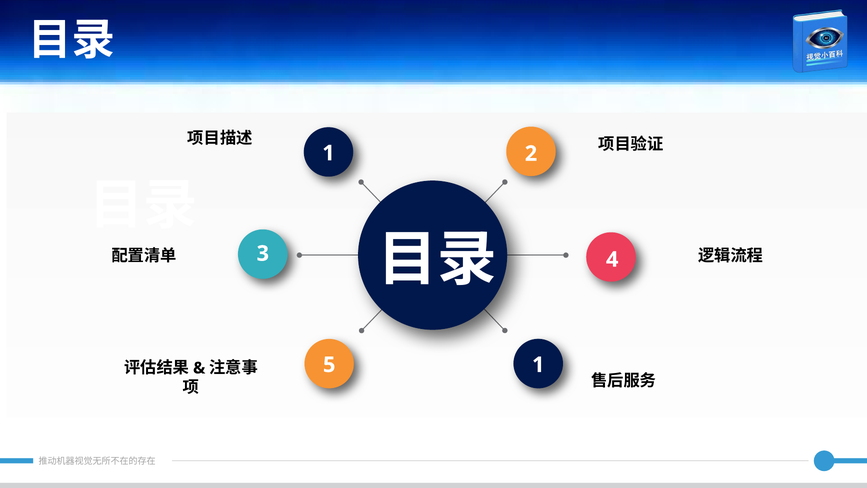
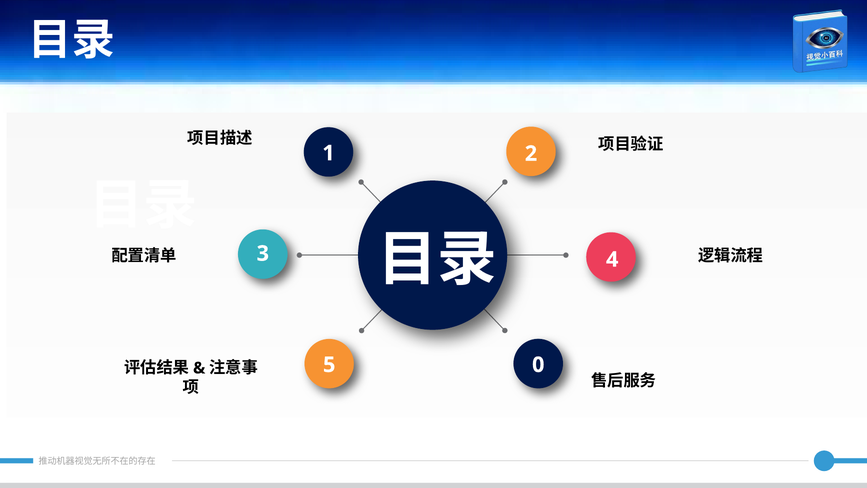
5 1: 1 -> 0
